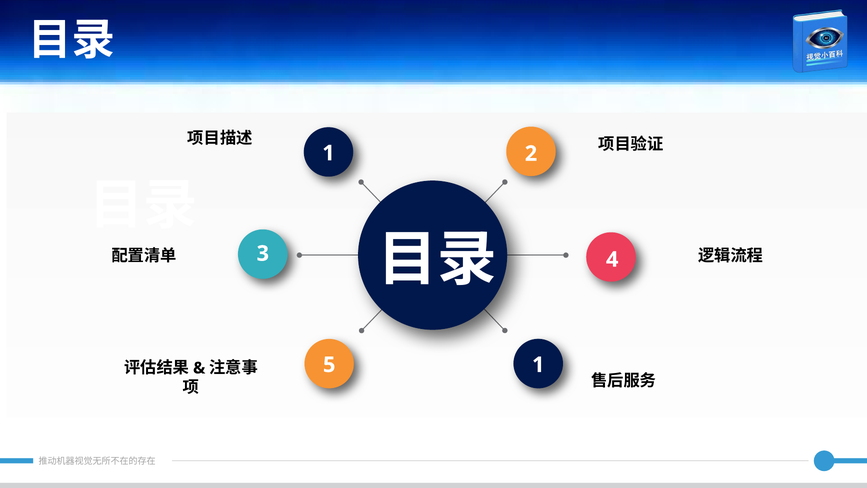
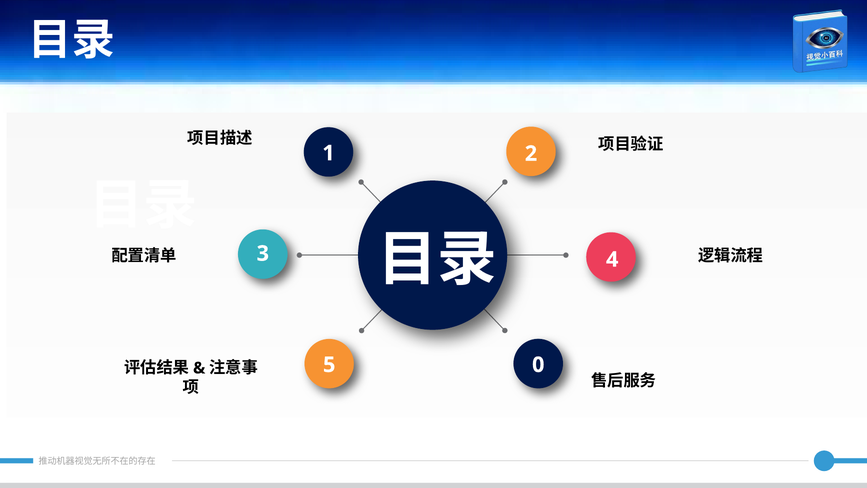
5 1: 1 -> 0
